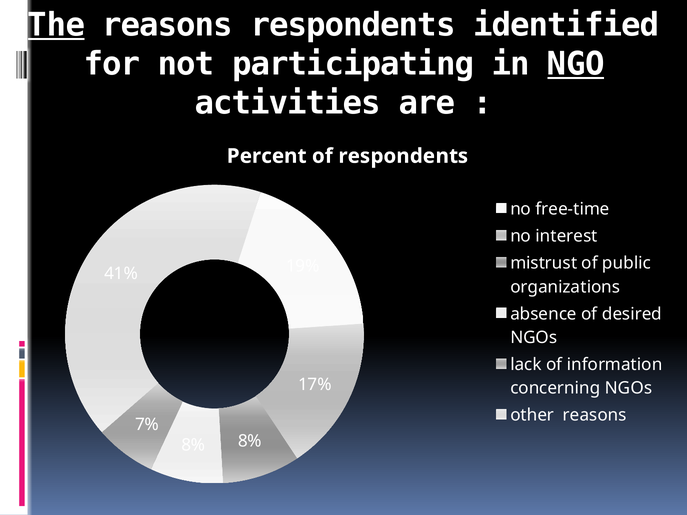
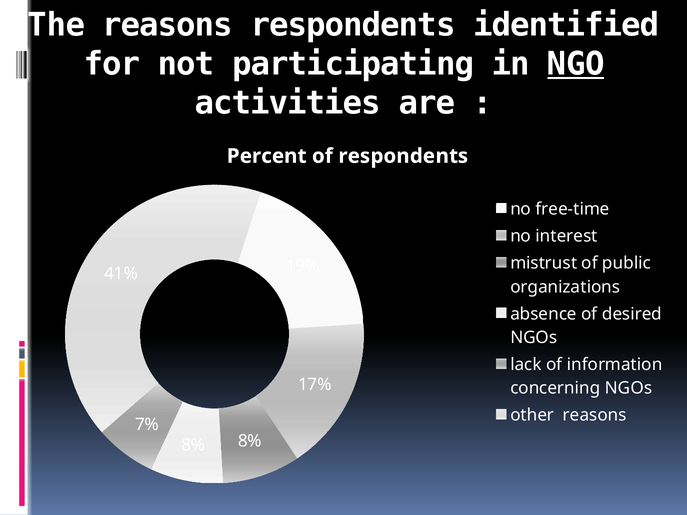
The underline: present -> none
